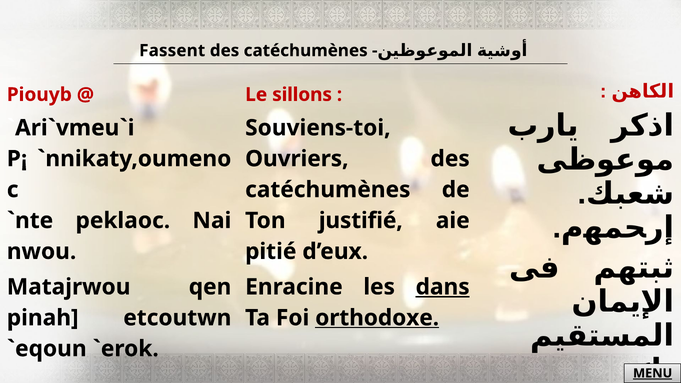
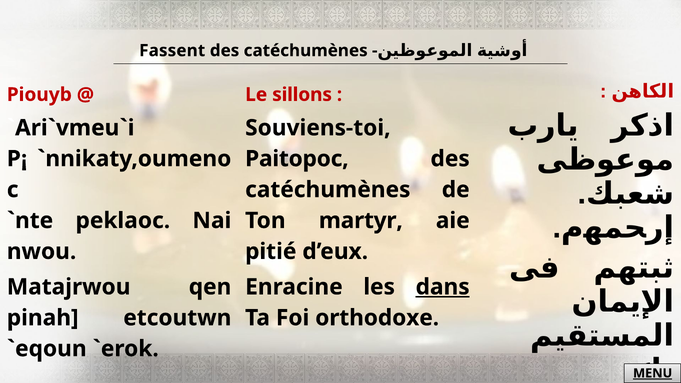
Ouvriers: Ouvriers -> Paitopoc
justifié: justifié -> martyr
orthodoxe underline: present -> none
